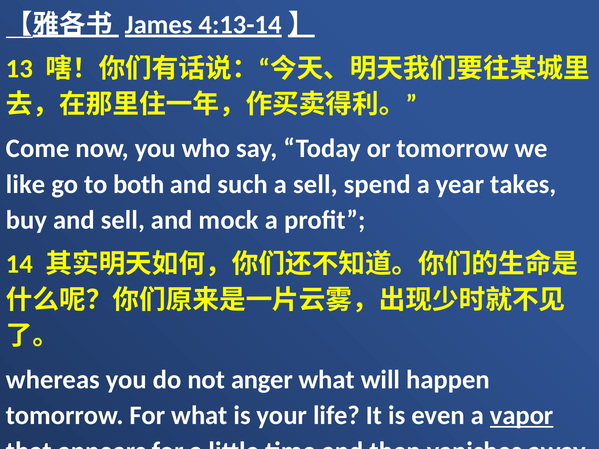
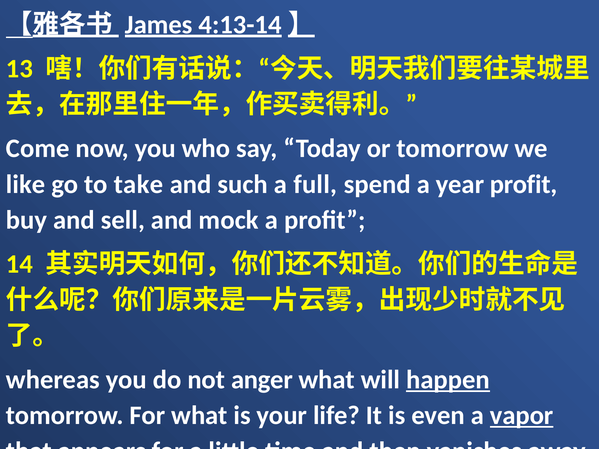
both: both -> take
a sell: sell -> full
year takes: takes -> profit
happen underline: none -> present
